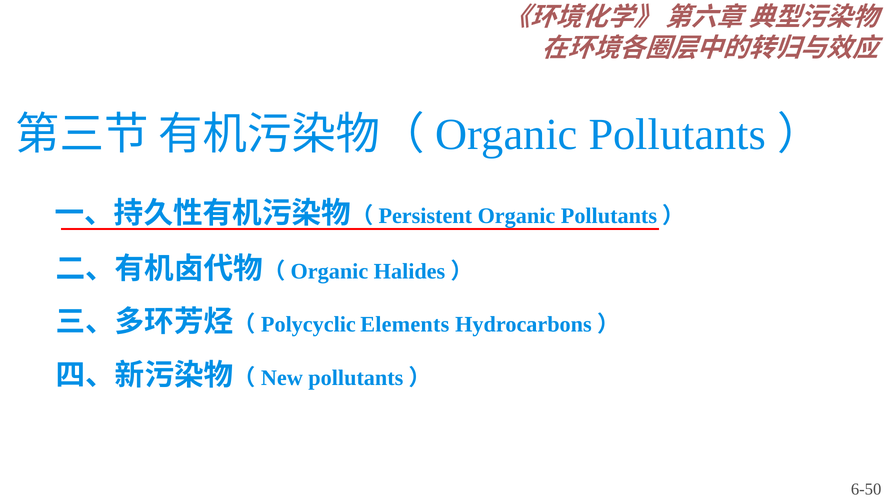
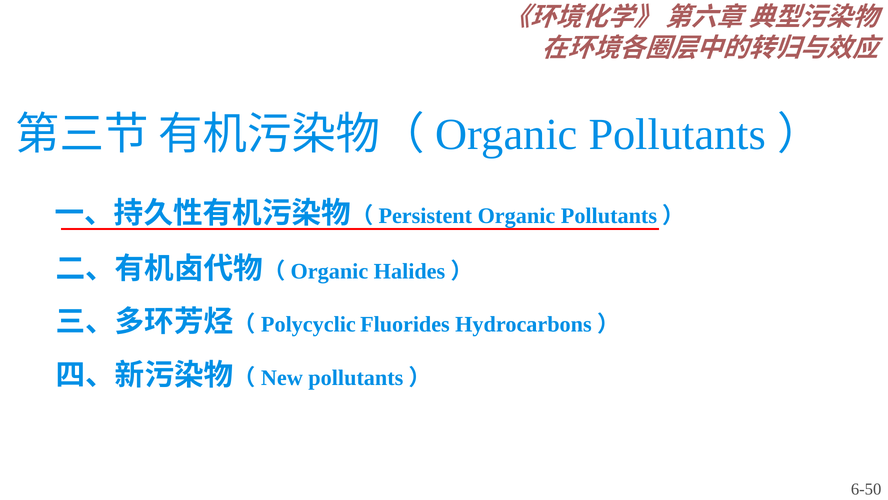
Elements: Elements -> Fluorides
